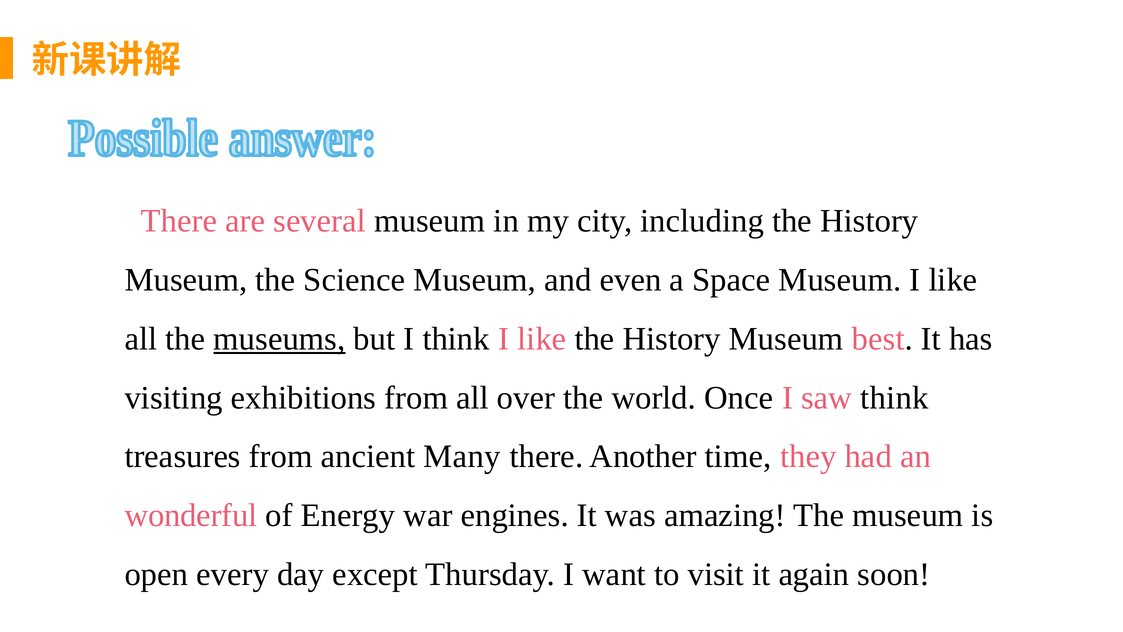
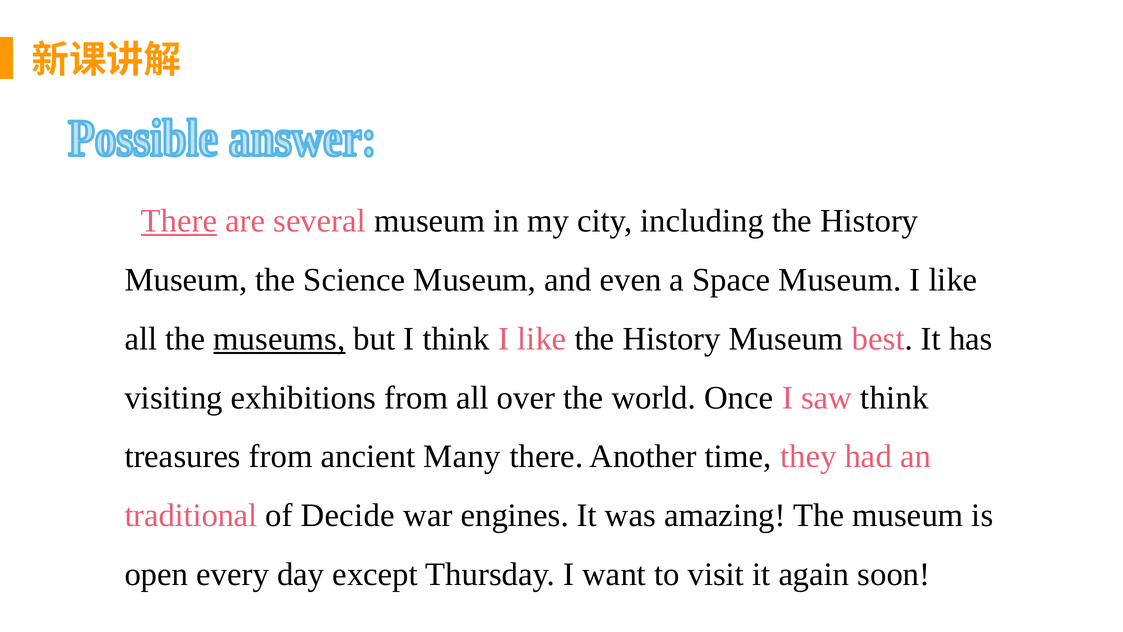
There at (179, 221) underline: none -> present
wonderful: wonderful -> traditional
Energy: Energy -> Decide
